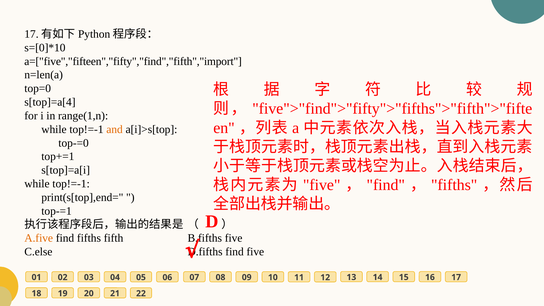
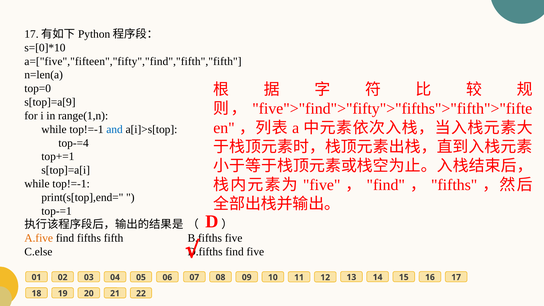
a=["five","fifteen","fifty","find","fifth","import: a=["five","fifteen","fifty","find","fifth","import -> a=["five","fifteen","fifty","find","fifth","fifth
s[top]=a[4: s[top]=a[4 -> s[top]=a[9
and colour: orange -> blue
top-=0: top-=0 -> top-=4
